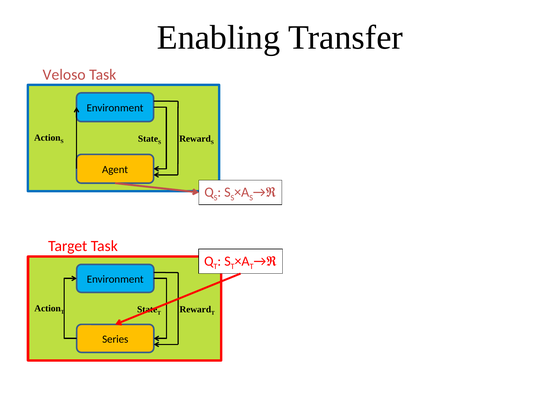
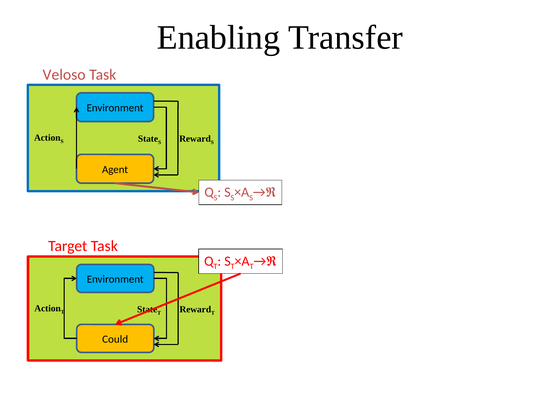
Series: Series -> Could
